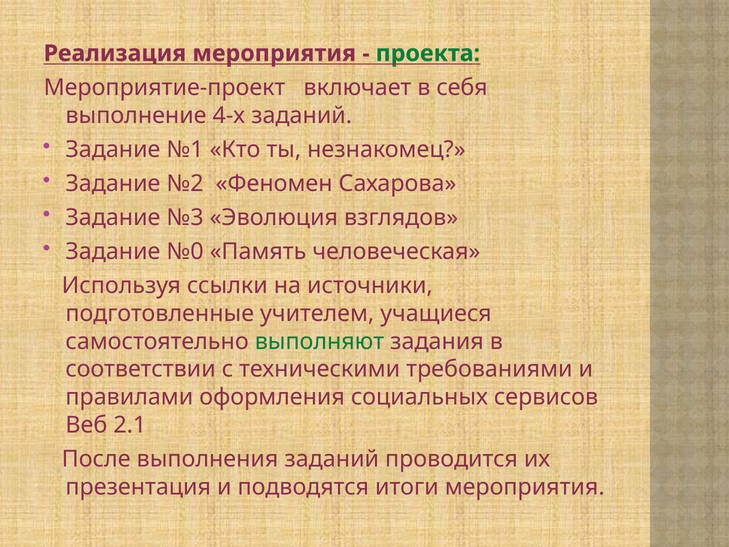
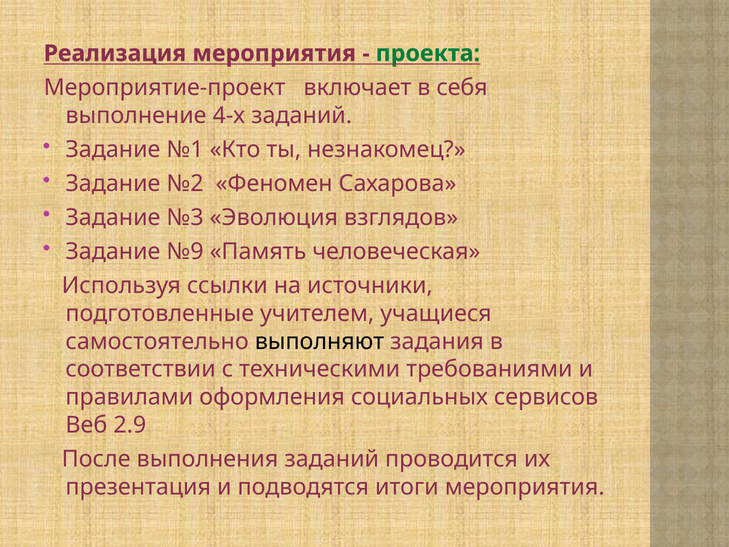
№0: №0 -> №9
выполняют colour: green -> black
2.1: 2.1 -> 2.9
